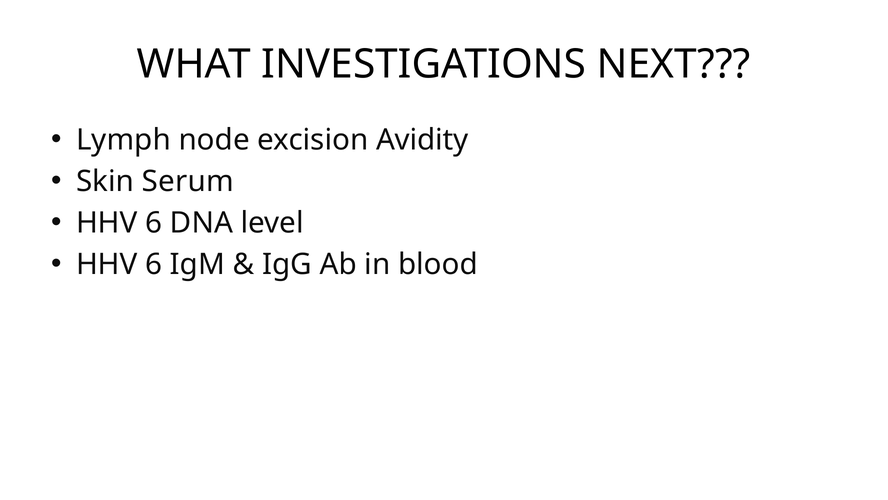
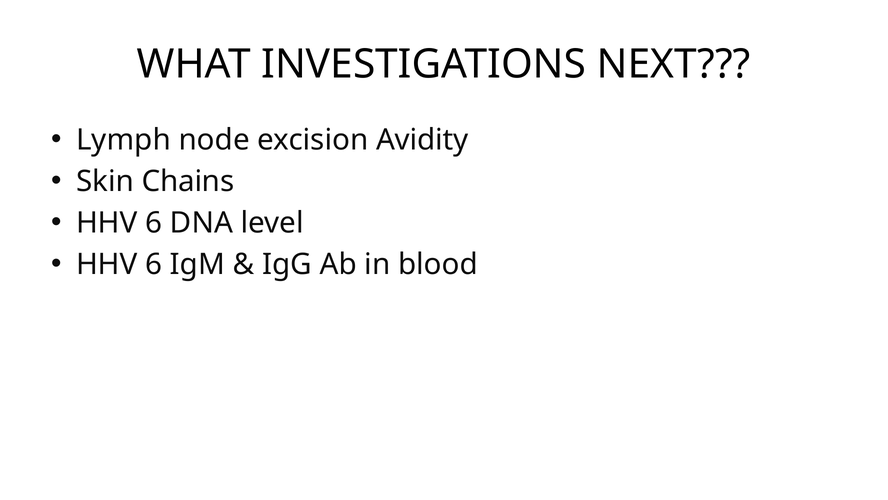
Serum: Serum -> Chains
